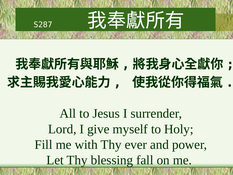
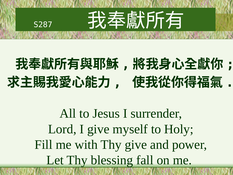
Thy ever: ever -> give
